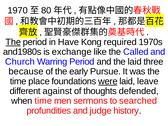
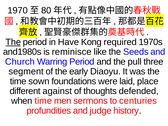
exchange: exchange -> reminisce
Called: Called -> Seeds
the laid: laid -> pull
because: because -> segment
Pursue: Pursue -> Diaoyu
place: place -> sown
were underline: present -> none
leave: leave -> place
searched: searched -> centuries
